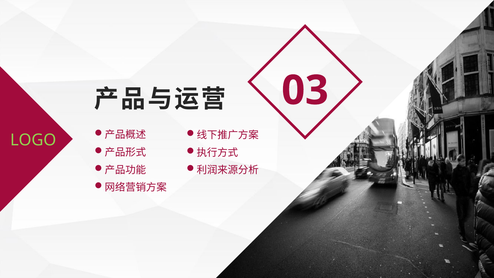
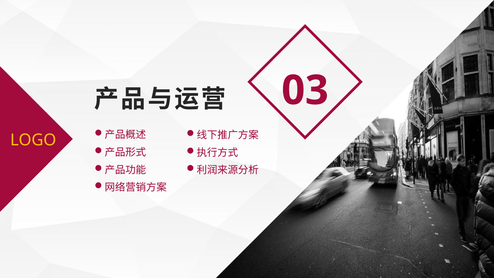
LOGO colour: light green -> yellow
